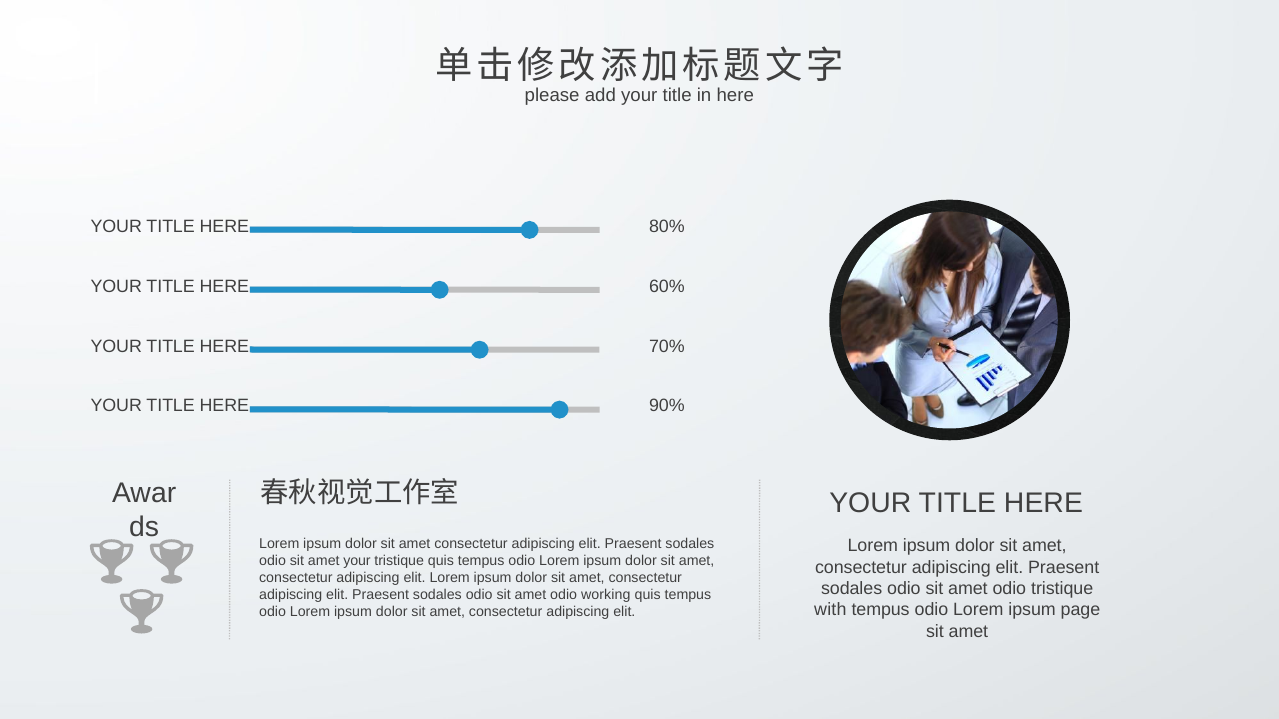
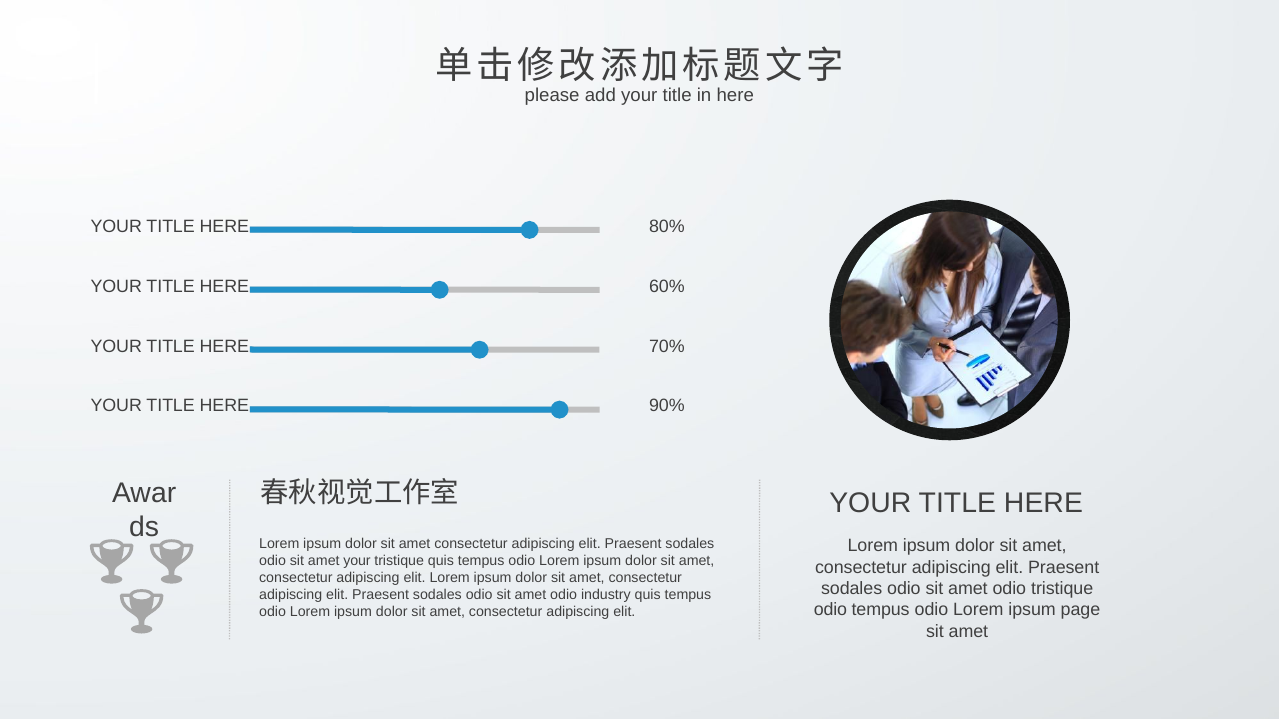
working: working -> industry
with at (830, 610): with -> odio
